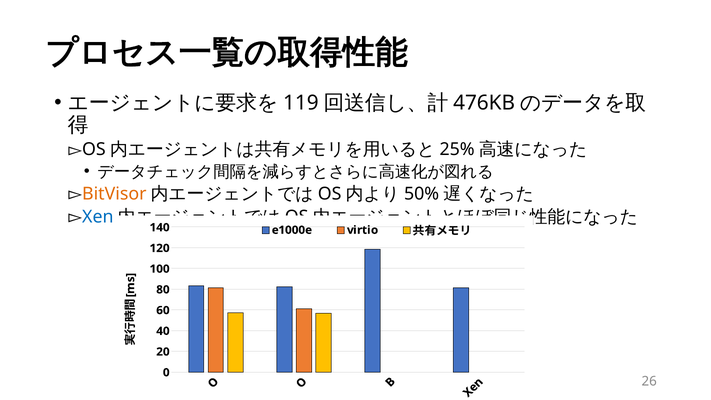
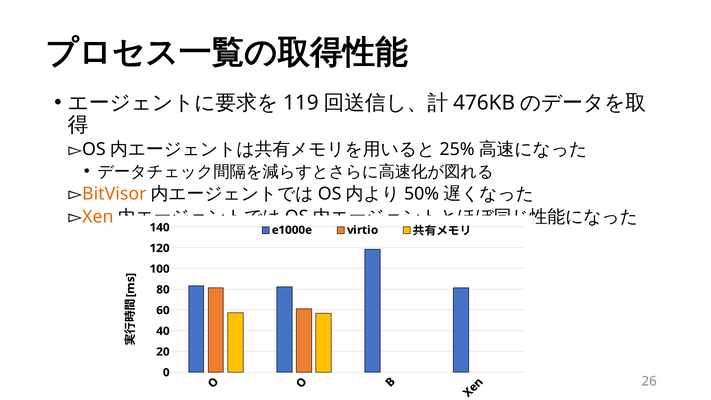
Xen colour: blue -> orange
